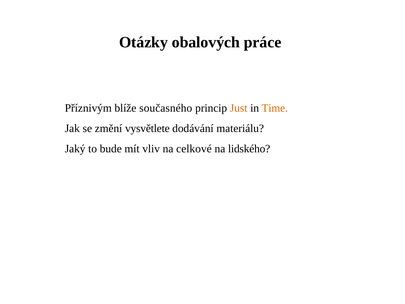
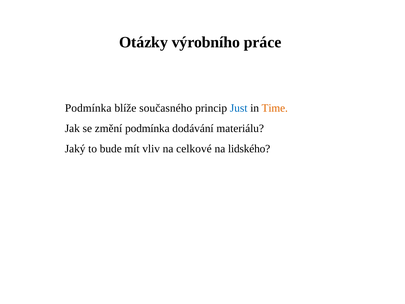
obalových: obalových -> výrobního
Příznivým at (88, 108): Příznivým -> Podmínka
Just colour: orange -> blue
změní vysvětlete: vysvětlete -> podmínka
